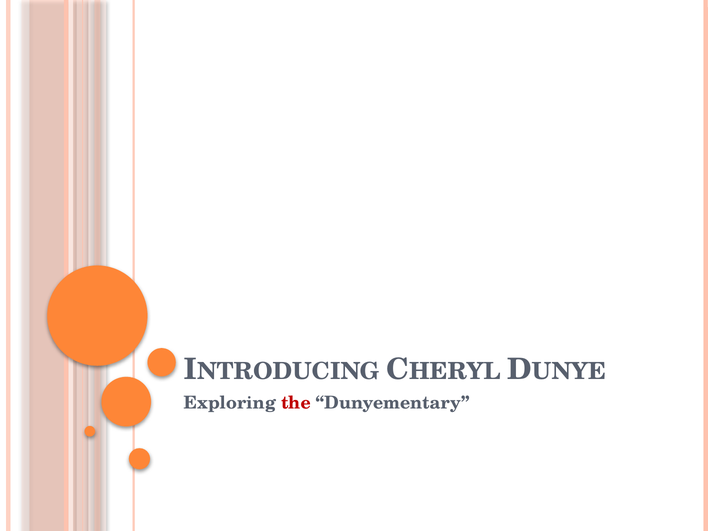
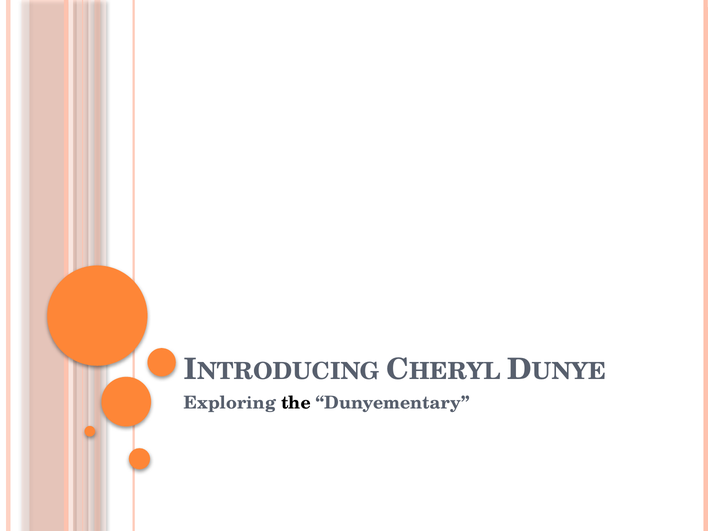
the colour: red -> black
